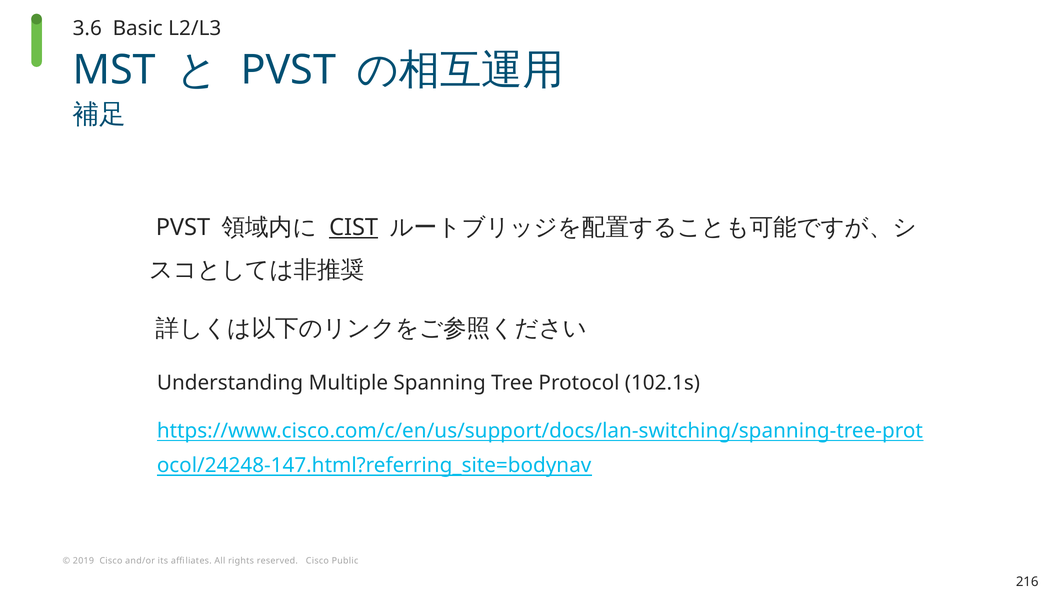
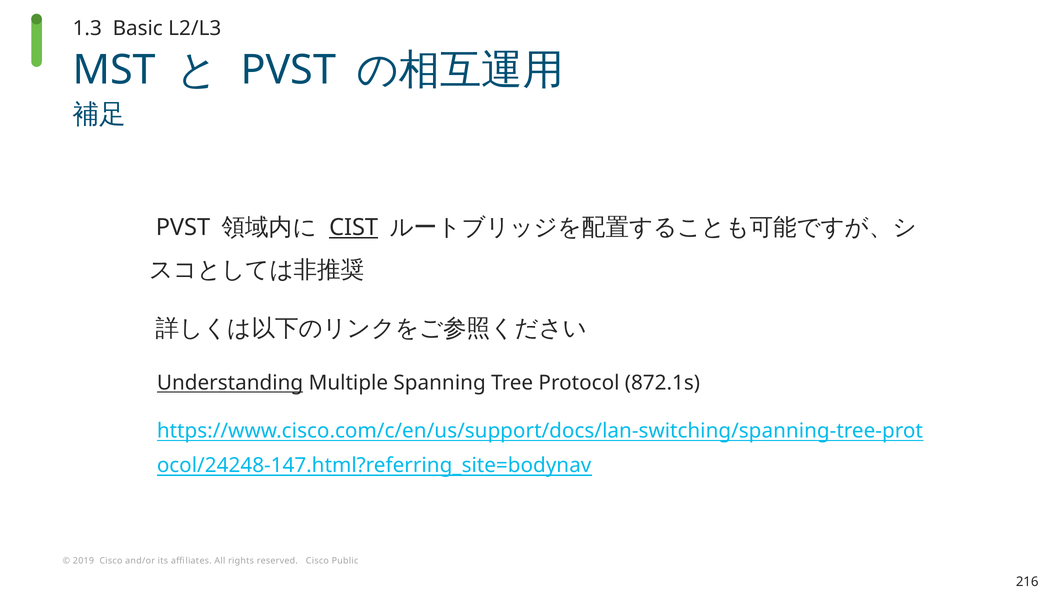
3.6: 3.6 -> 1.3
Understanding underline: none -> present
102.1s: 102.1s -> 872.1s
